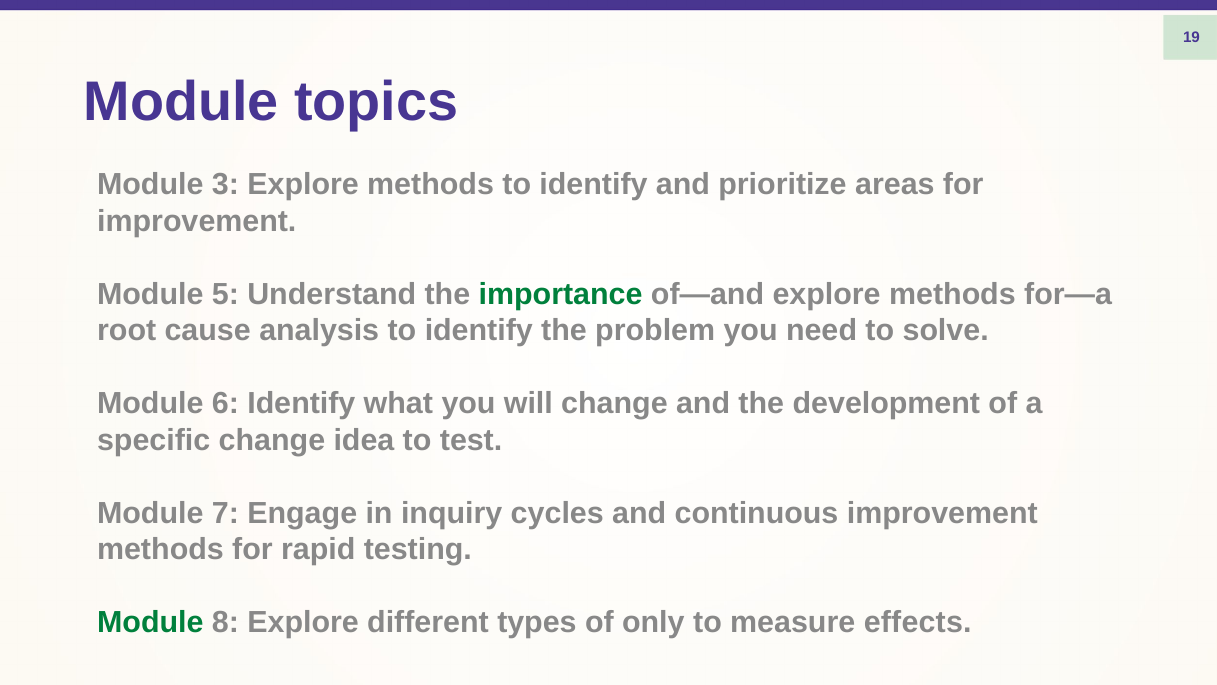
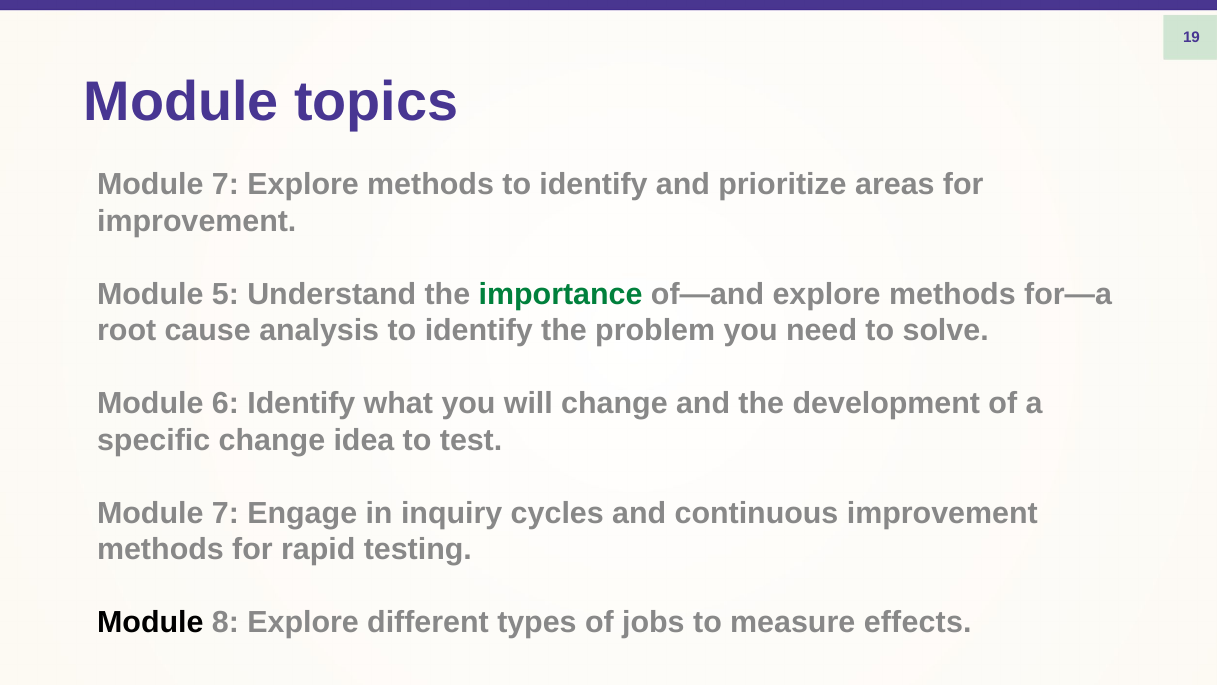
3 at (225, 184): 3 -> 7
Module at (150, 623) colour: green -> black
only: only -> jobs
